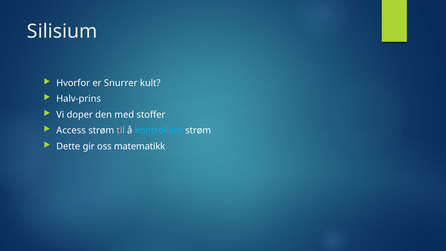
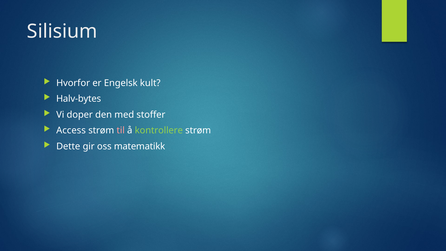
Snurrer: Snurrer -> Engelsk
Halv-prins: Halv-prins -> Halv-bytes
kontrollere colour: light blue -> light green
